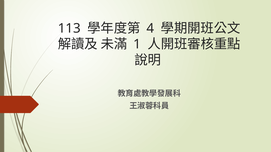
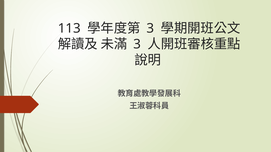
4 at (150, 28): 4 -> 3
1 at (137, 44): 1 -> 3
